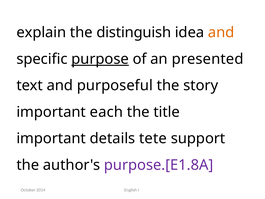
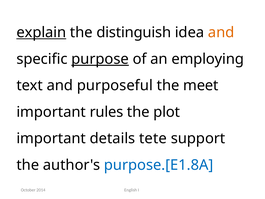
explain underline: none -> present
presented: presented -> employing
story: story -> meet
each: each -> rules
title: title -> plot
purpose.[E1.8A colour: purple -> blue
